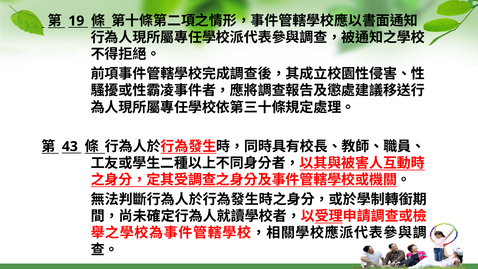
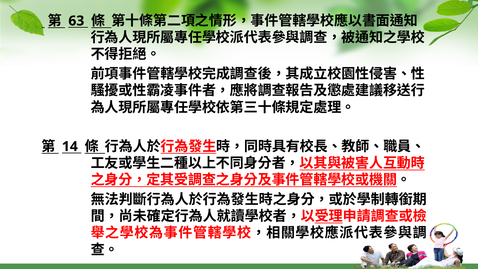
19: 19 -> 63
43: 43 -> 14
